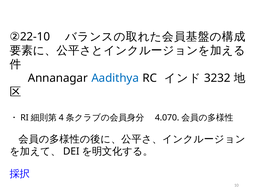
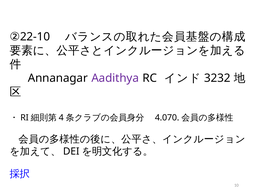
Aadithya colour: blue -> purple
